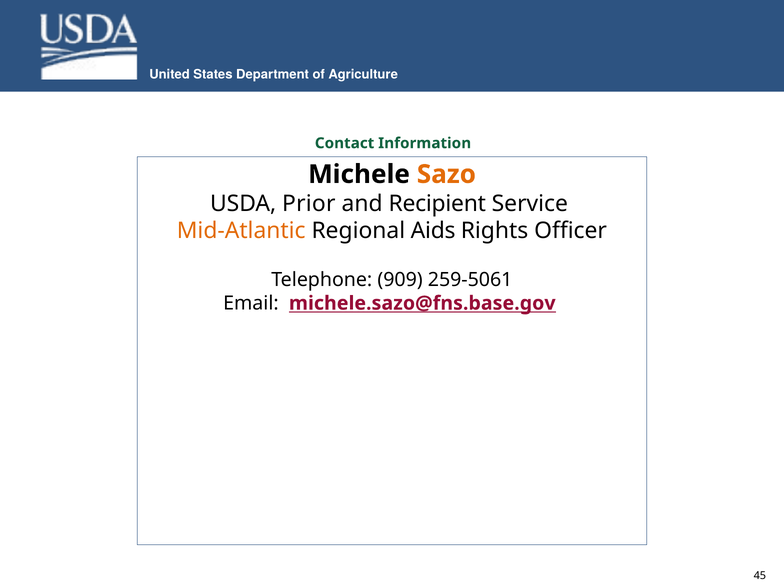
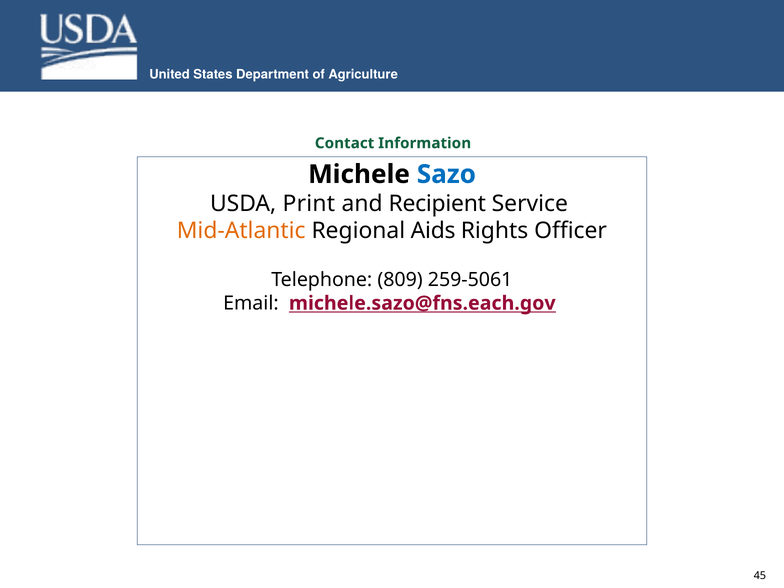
Sazo colour: orange -> blue
Prior: Prior -> Print
909: 909 -> 809
michele.sazo@fns.base.gov: michele.sazo@fns.base.gov -> michele.sazo@fns.each.gov
